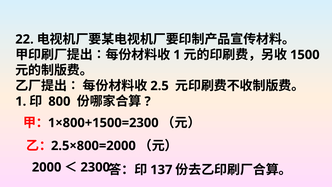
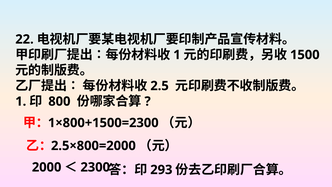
137: 137 -> 293
